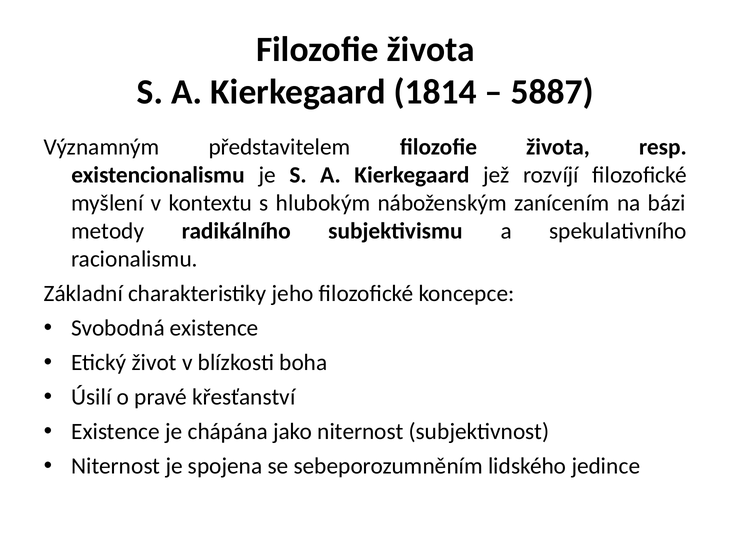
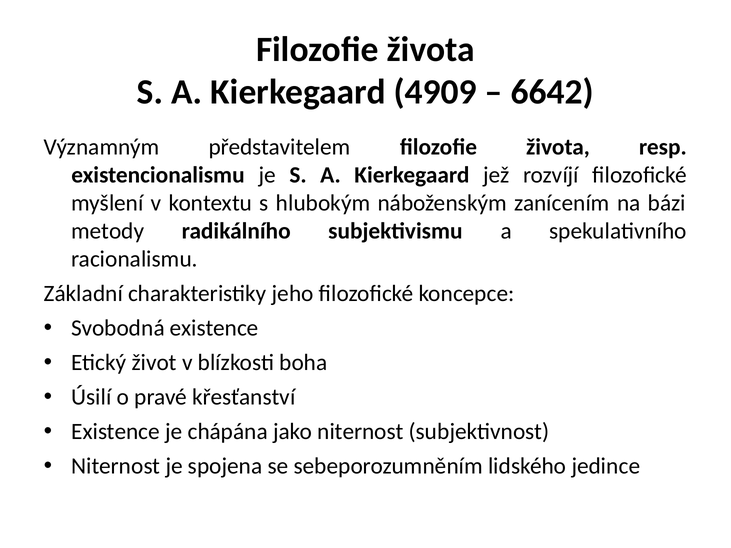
1814: 1814 -> 4909
5887: 5887 -> 6642
